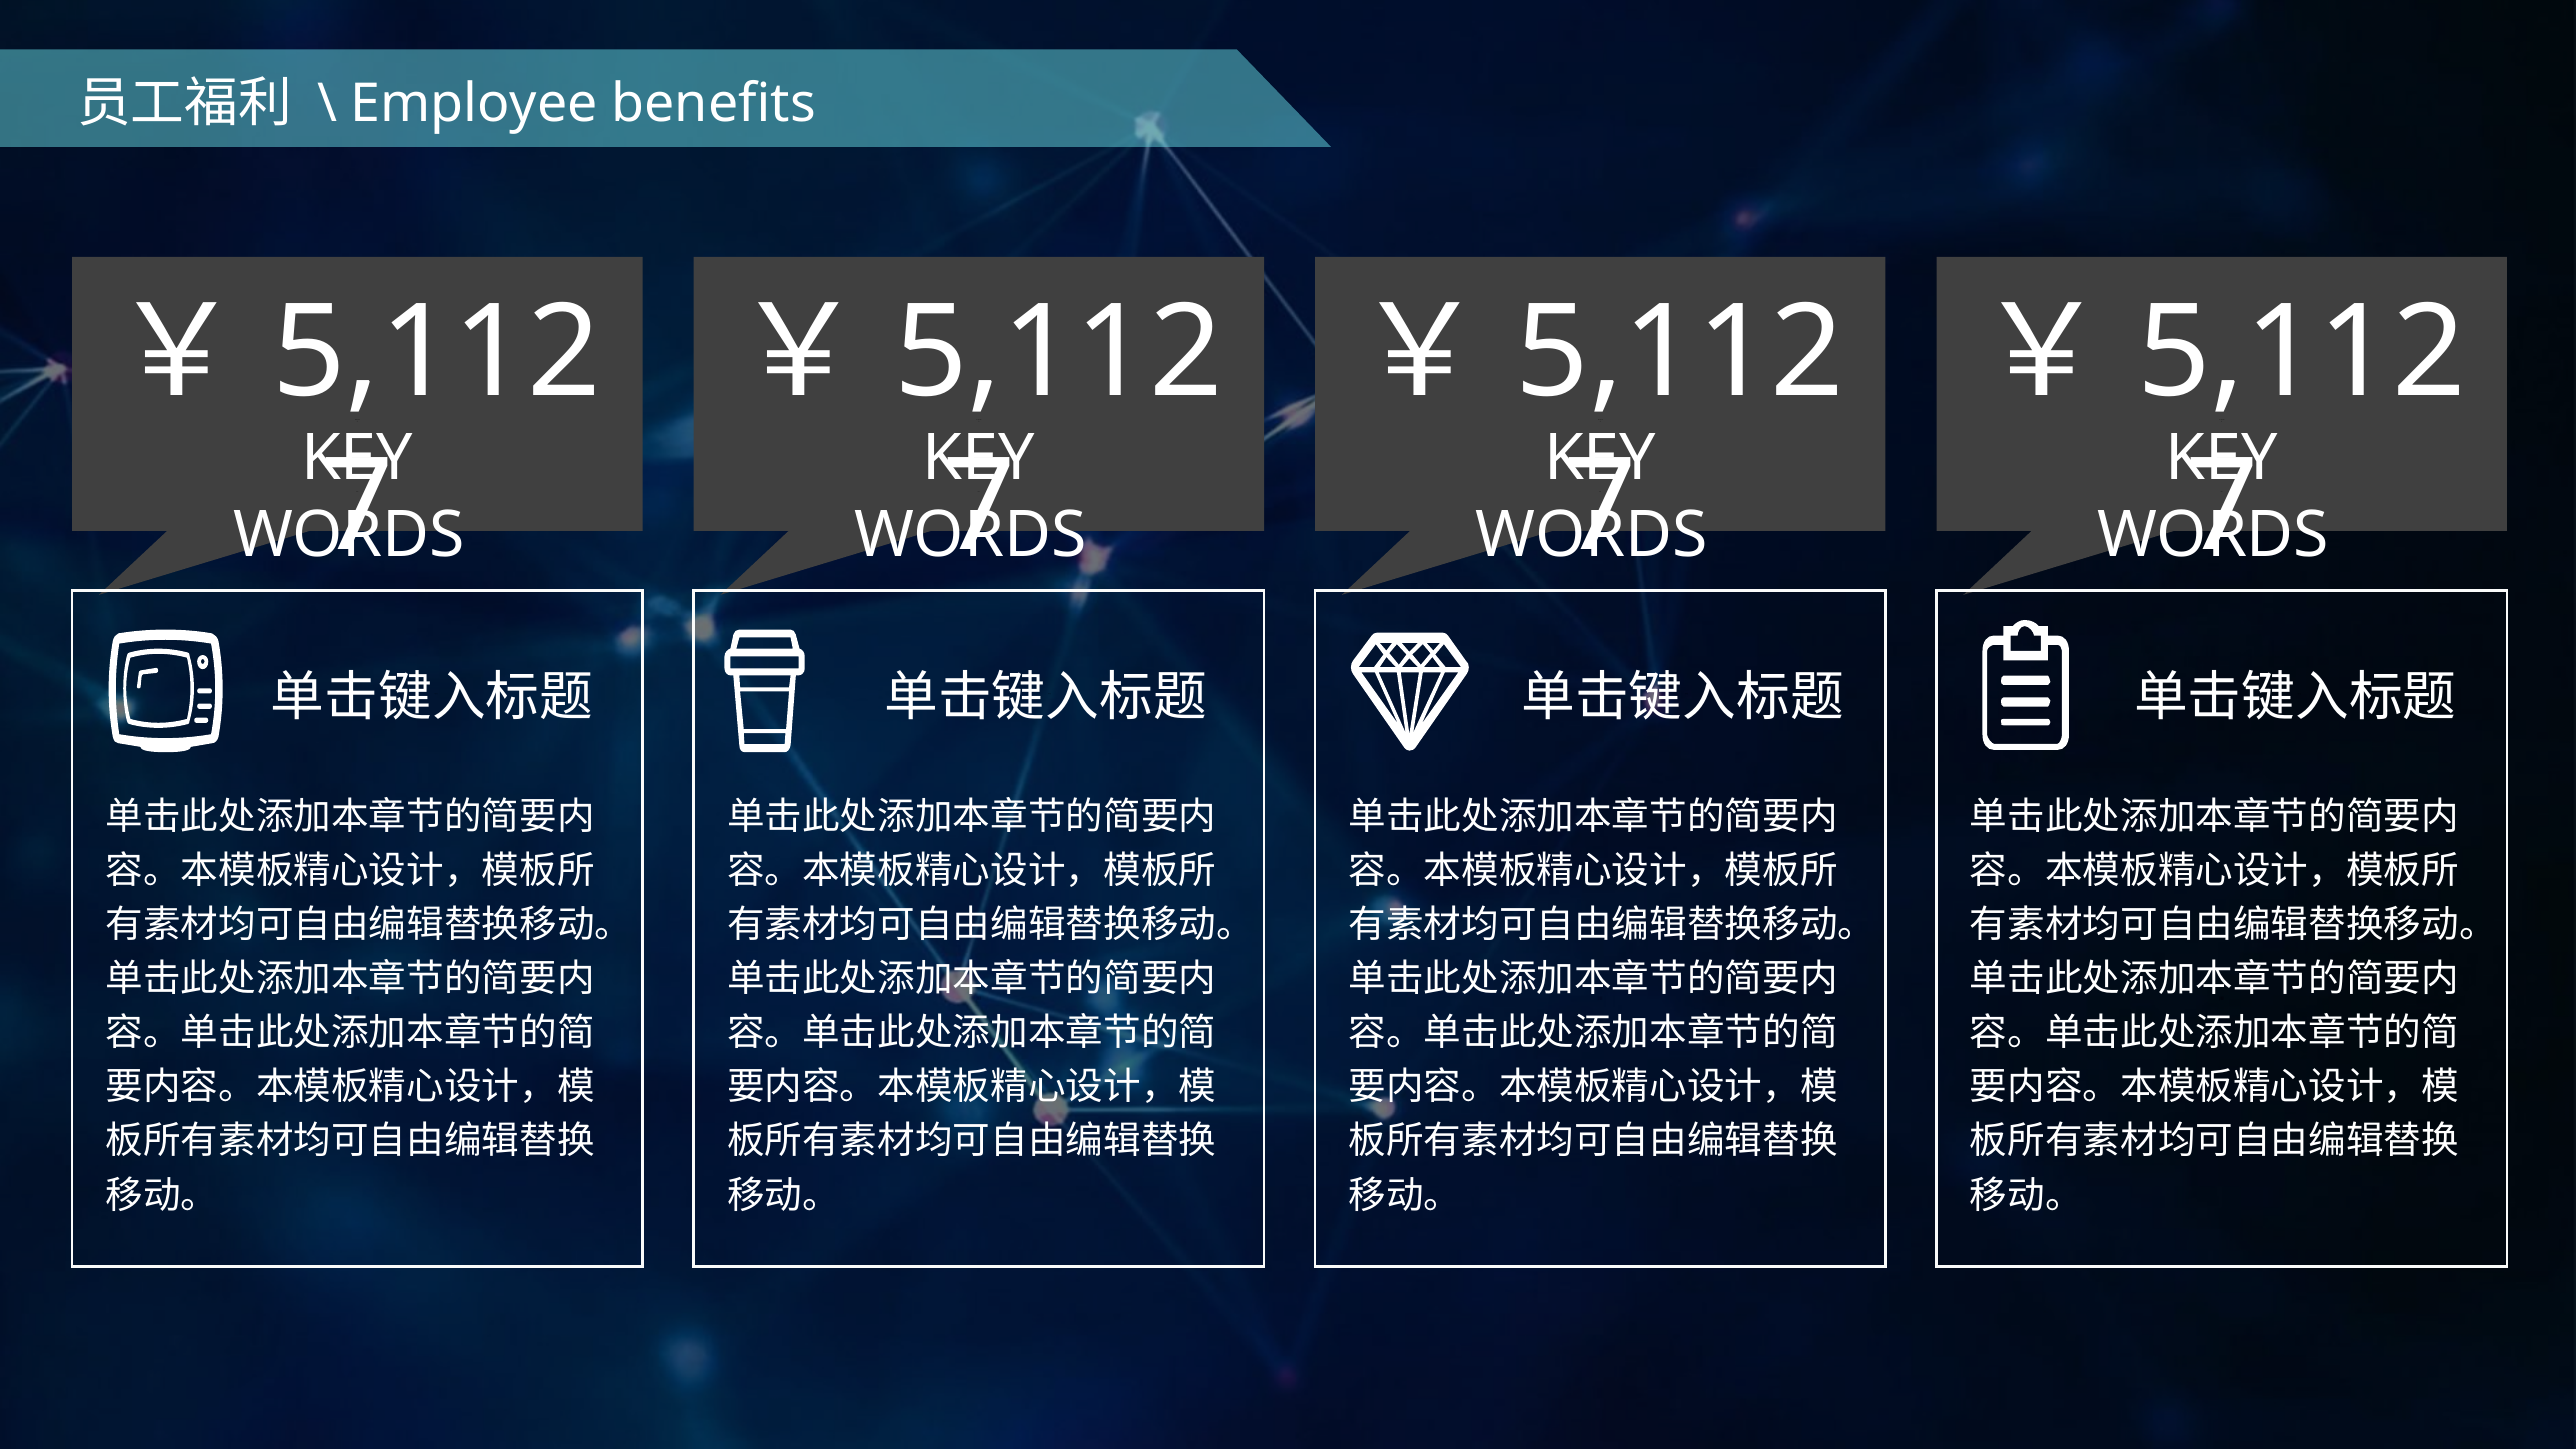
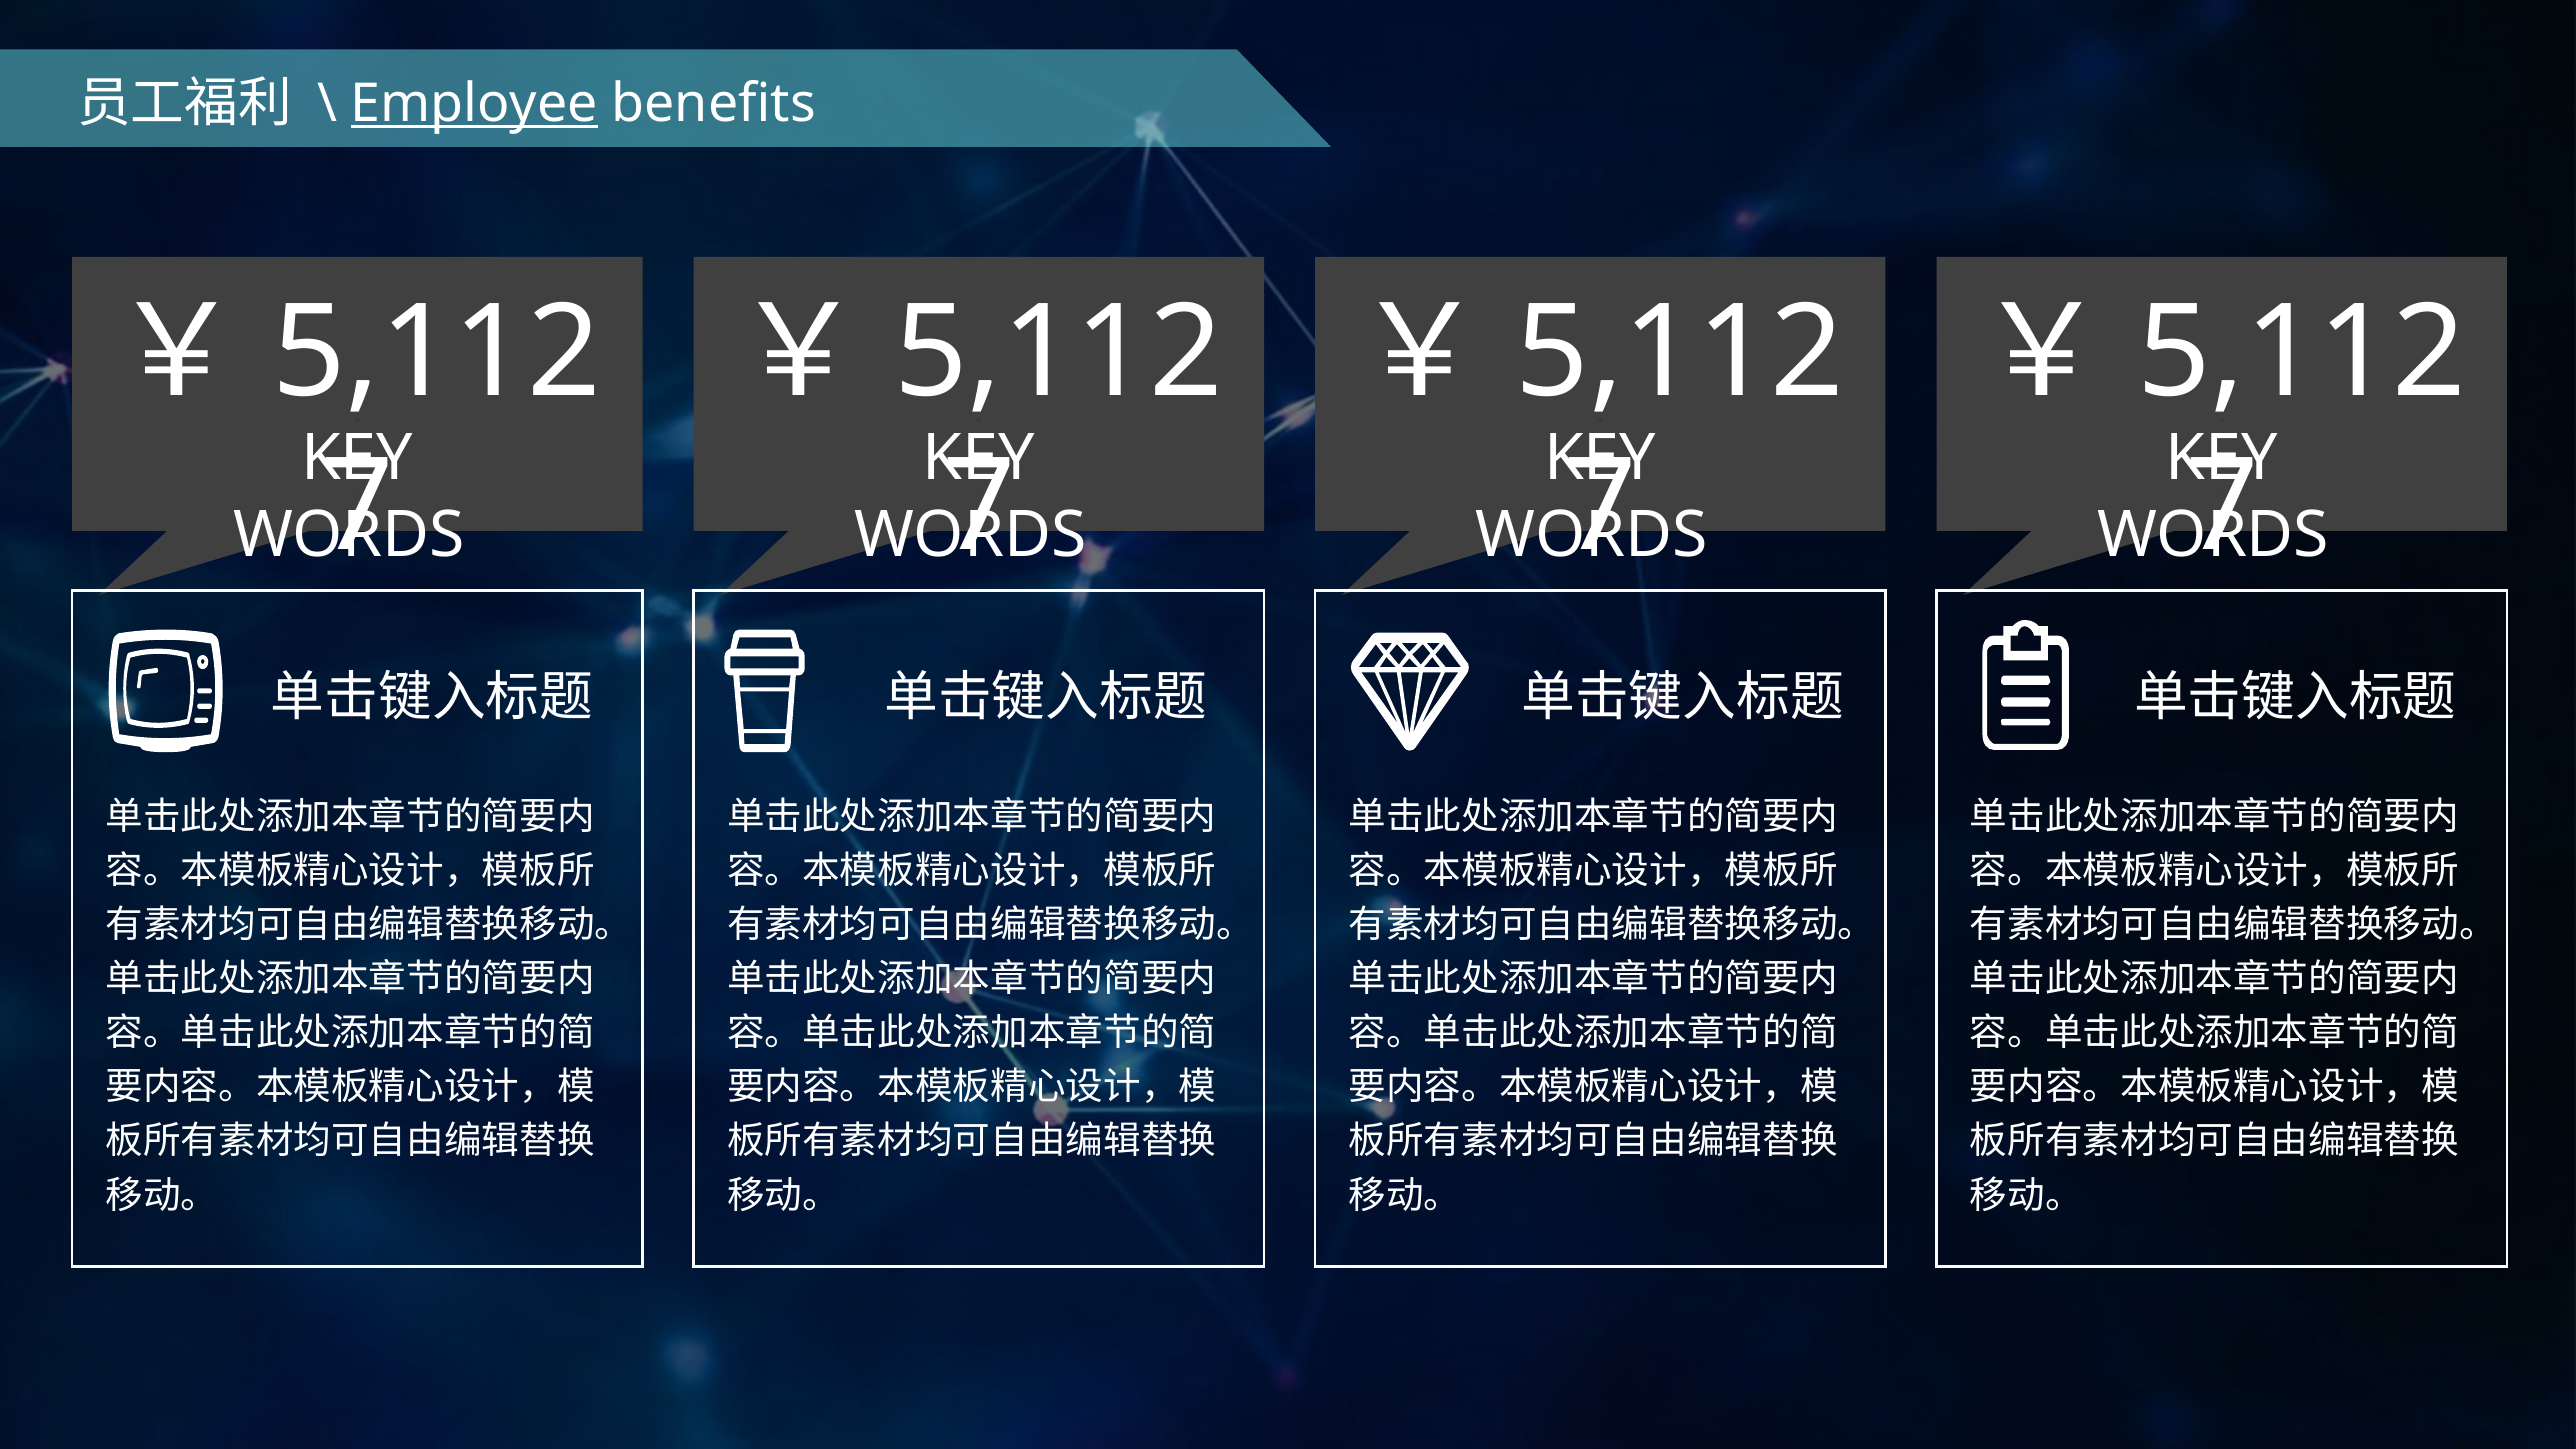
Employee underline: none -> present
